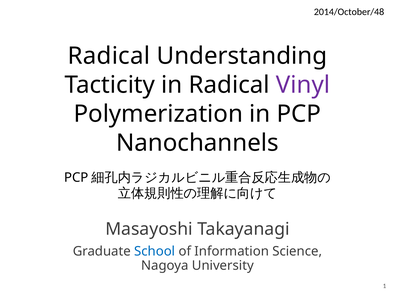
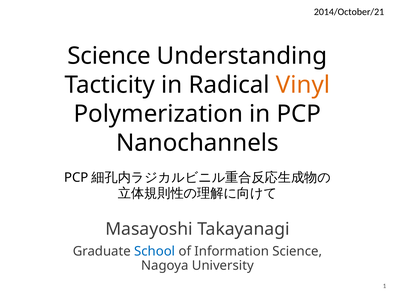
2014/October/48: 2014/October/48 -> 2014/October/21
Radical at (109, 56): Radical -> Science
Vinyl colour: purple -> orange
